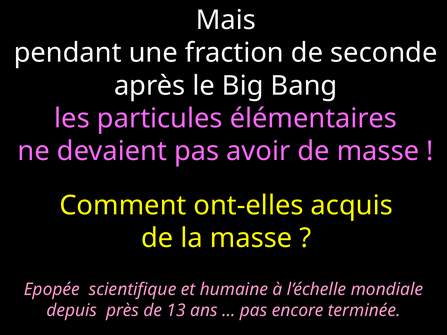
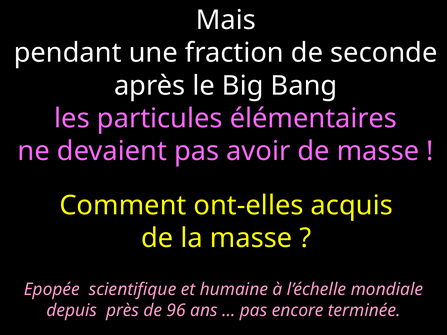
13: 13 -> 96
